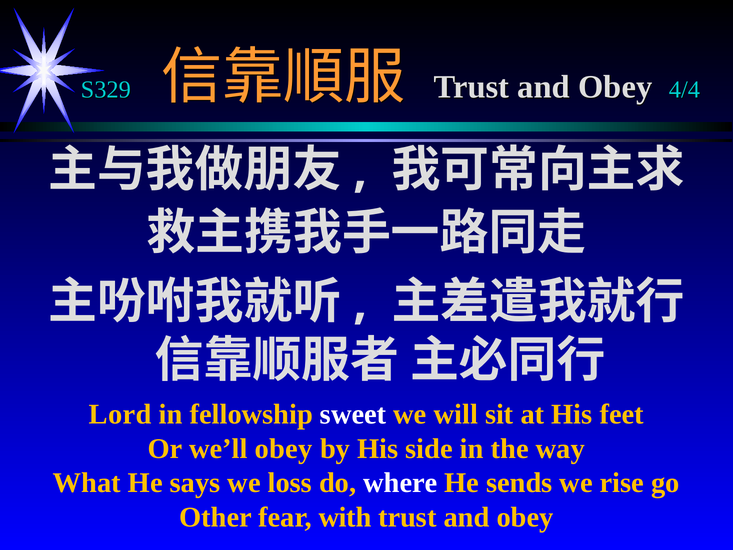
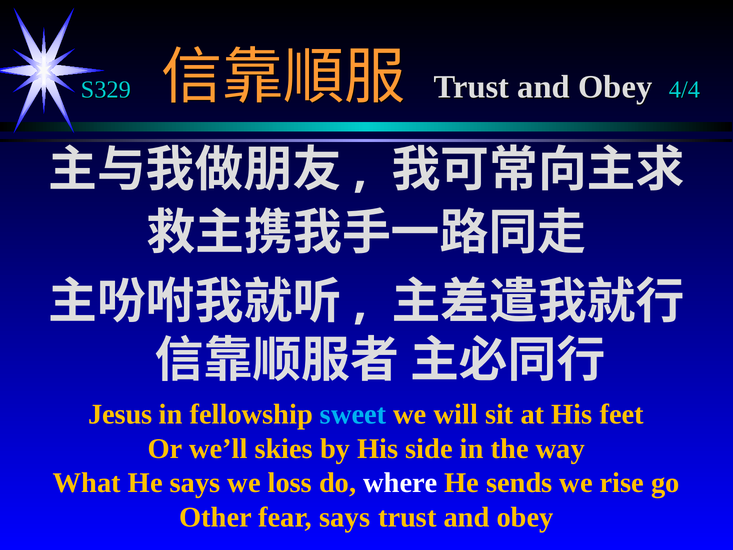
Lord: Lord -> Jesus
sweet colour: white -> light blue
we’ll obey: obey -> skies
fear with: with -> says
